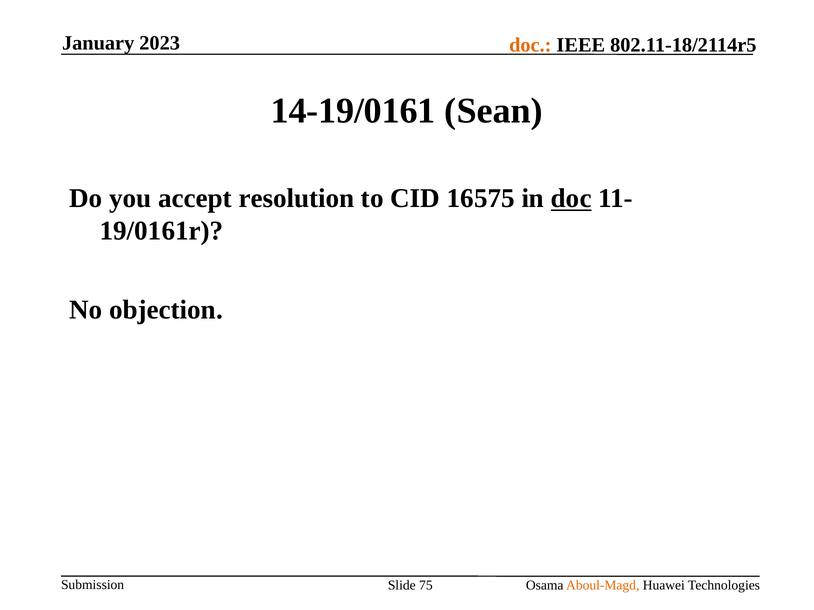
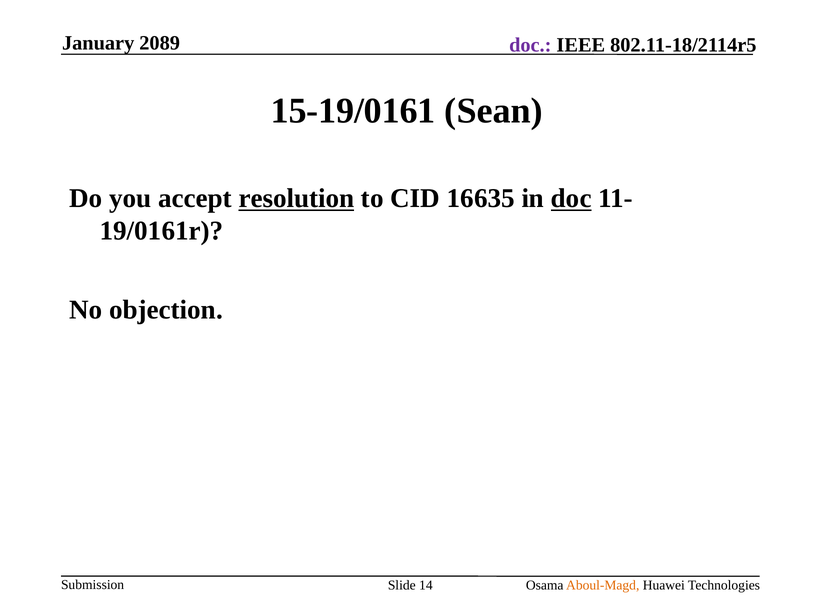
2023: 2023 -> 2089
doc at (530, 45) colour: orange -> purple
14-19/0161: 14-19/0161 -> 15-19/0161
resolution underline: none -> present
16575: 16575 -> 16635
75: 75 -> 14
